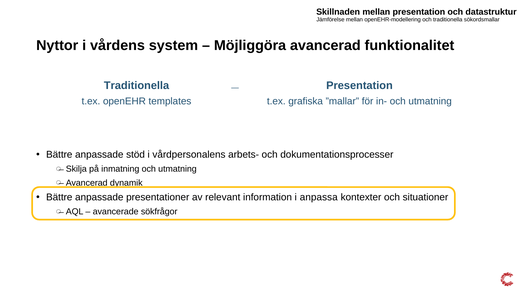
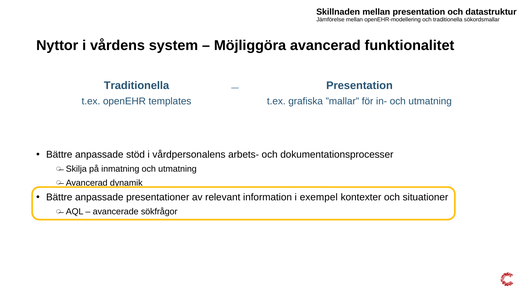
anpassa: anpassa -> exempel
